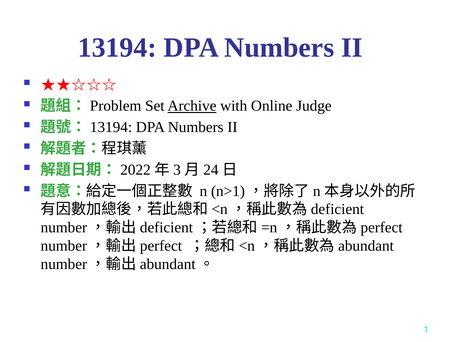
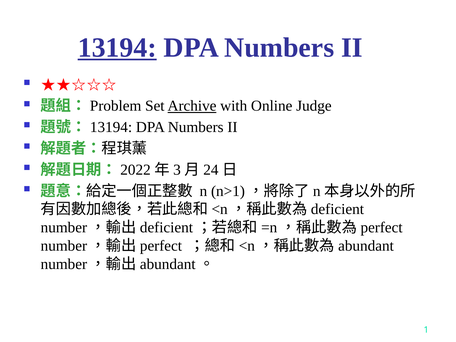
13194 underline: none -> present
